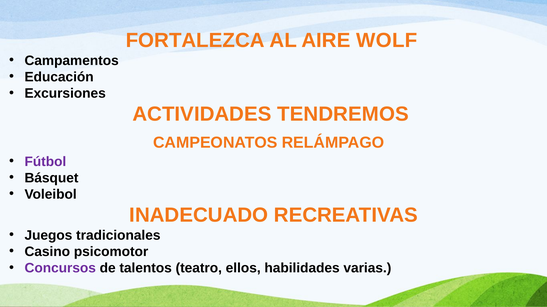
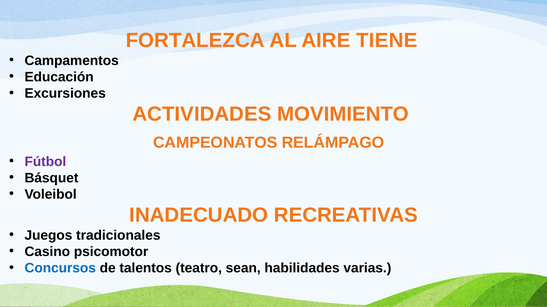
WOLF: WOLF -> TIENE
TENDREMOS: TENDREMOS -> MOVIMIENTO
Concursos colour: purple -> blue
ellos: ellos -> sean
